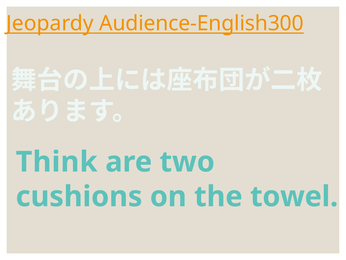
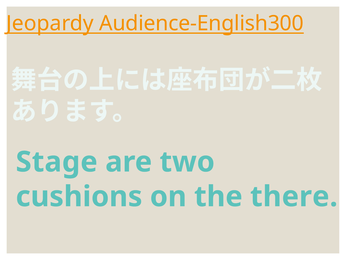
Think: Think -> Stage
towel: towel -> there
